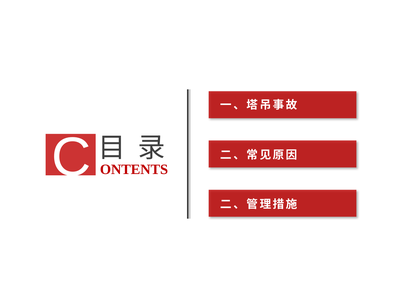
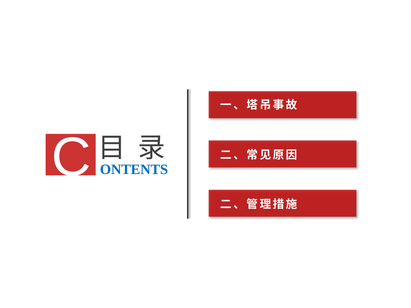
ONTENTS colour: red -> blue
